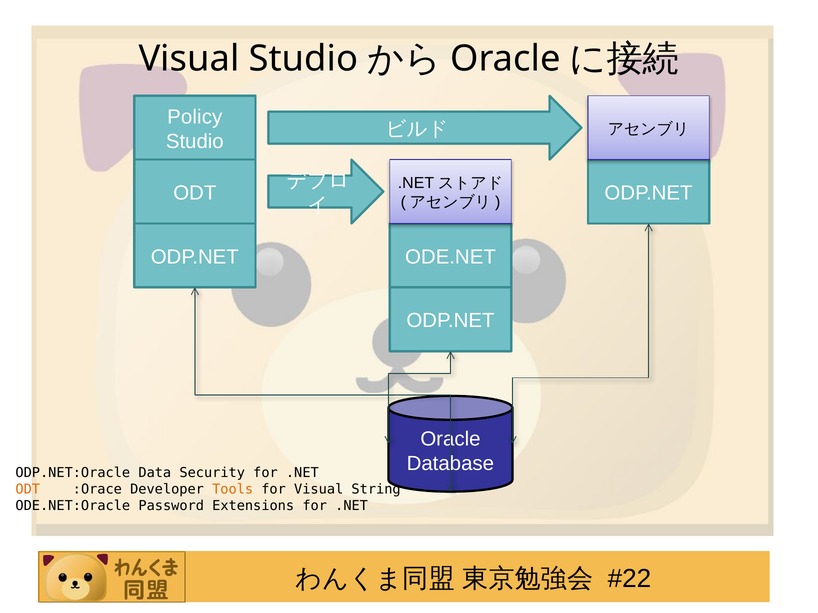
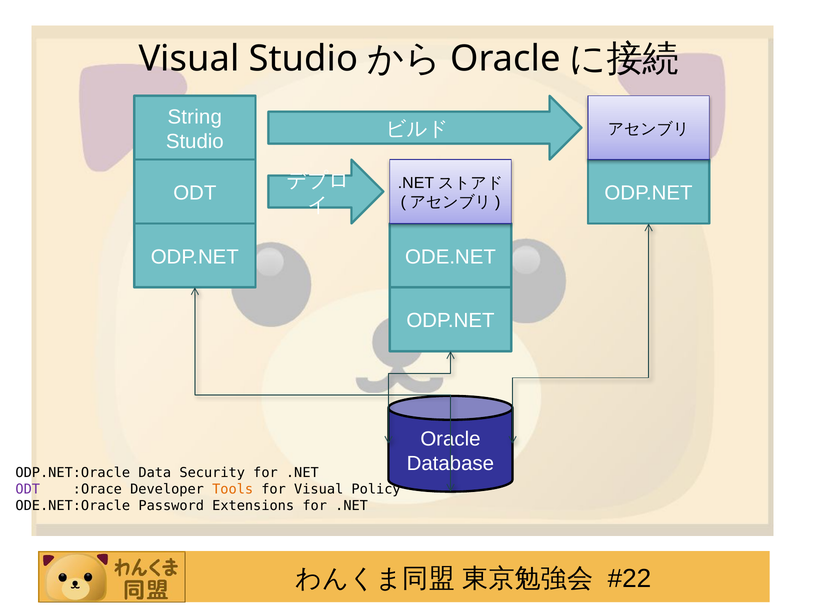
Policy: Policy -> String
ODT at (28, 490) colour: orange -> purple
String: String -> Policy
